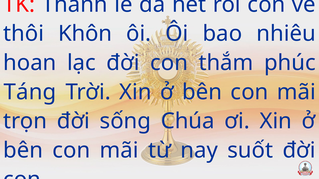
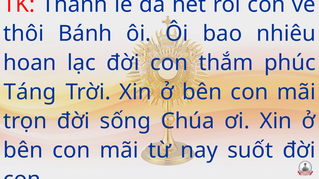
Khôn: Khôn -> Bánh
